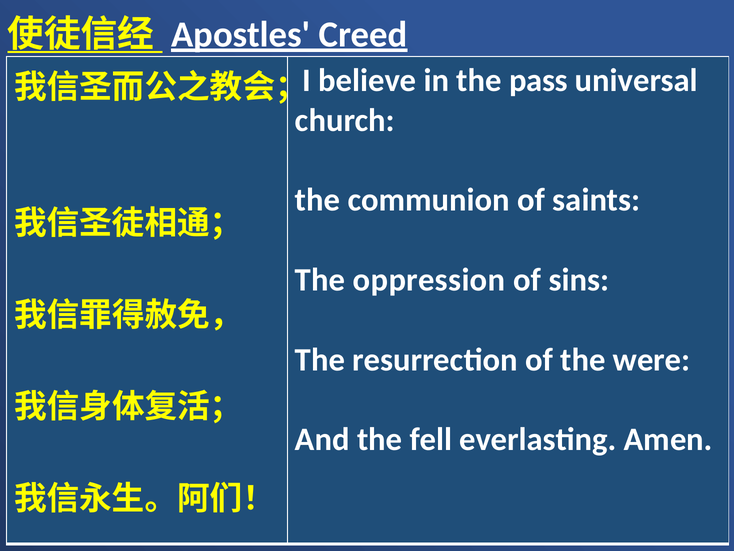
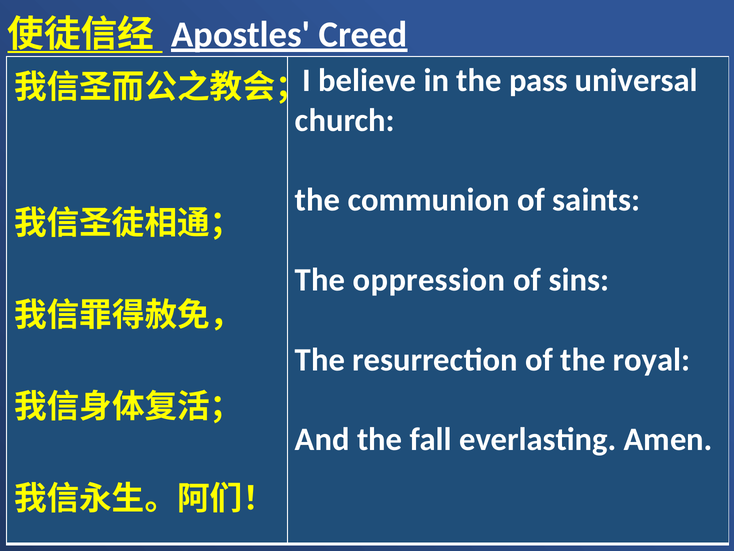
were: were -> royal
fell: fell -> fall
